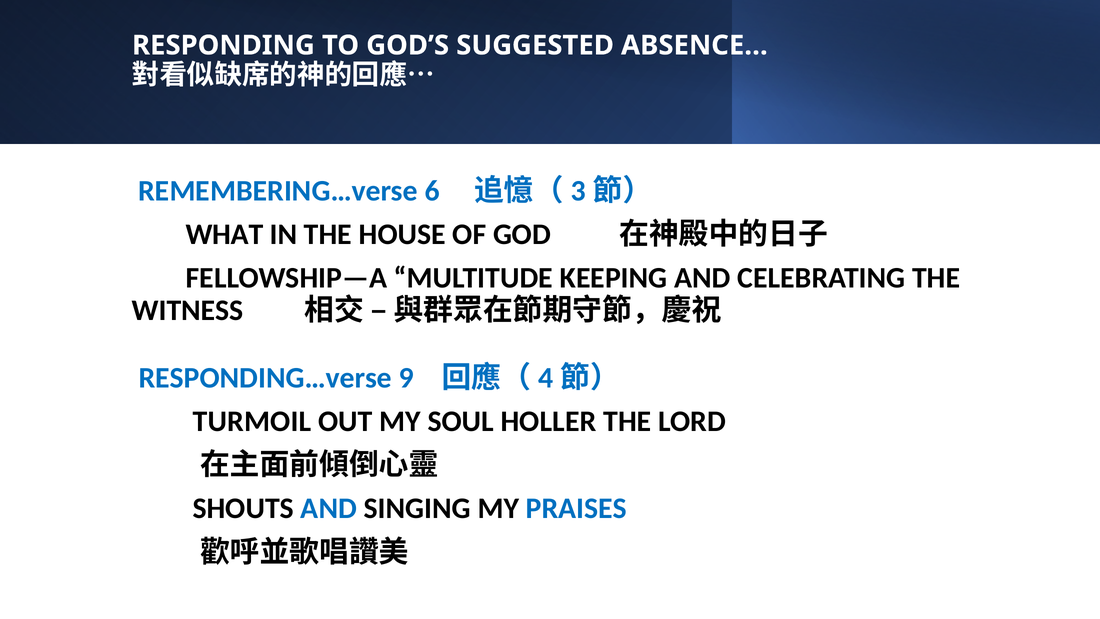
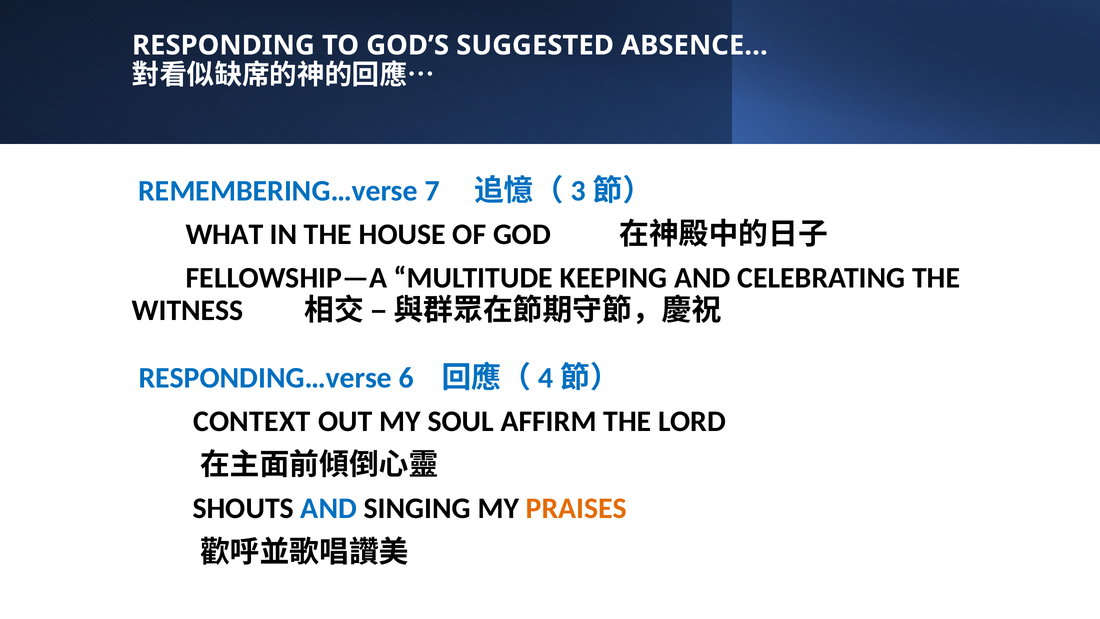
6: 6 -> 7
9: 9 -> 6
TURMOIL: TURMOIL -> CONTEXT
HOLLER: HOLLER -> AFFIRM
PRAISES colour: blue -> orange
